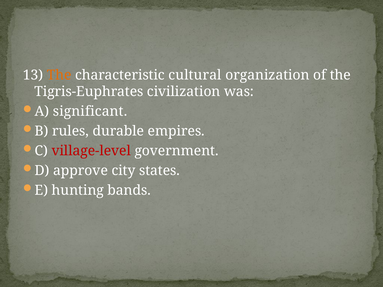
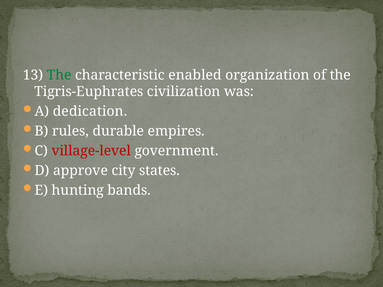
The at (59, 75) colour: orange -> green
cultural: cultural -> enabled
significant: significant -> dedication
